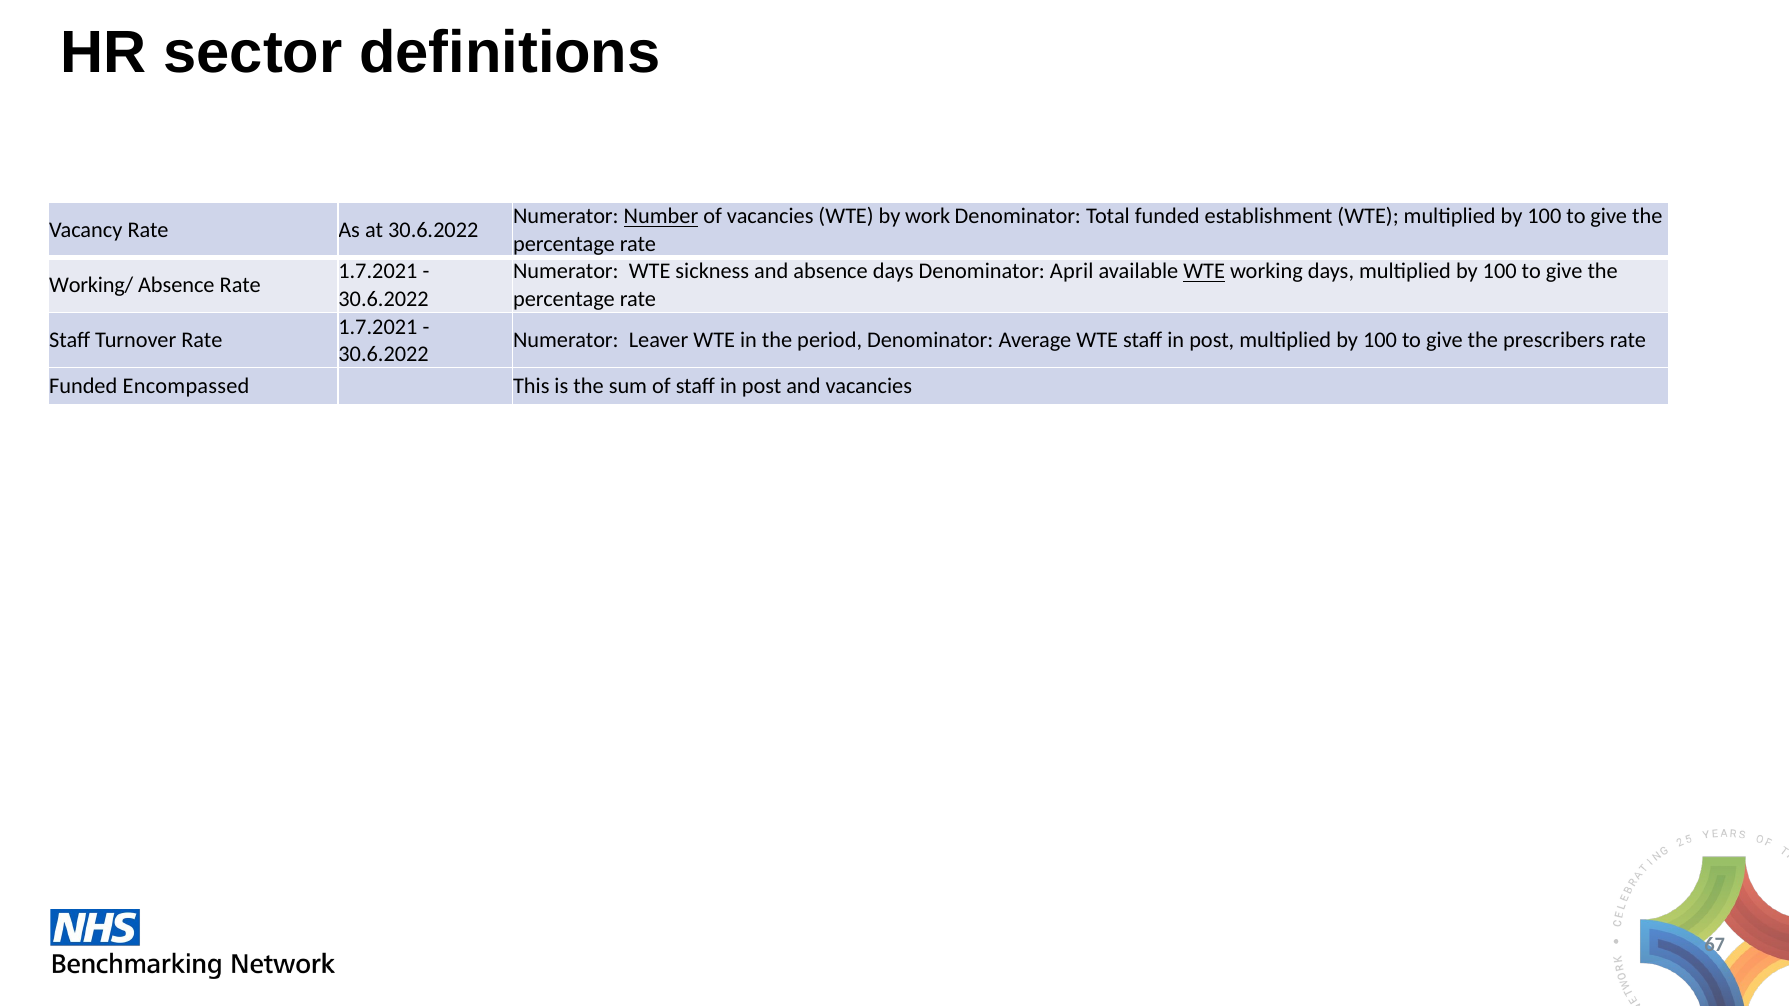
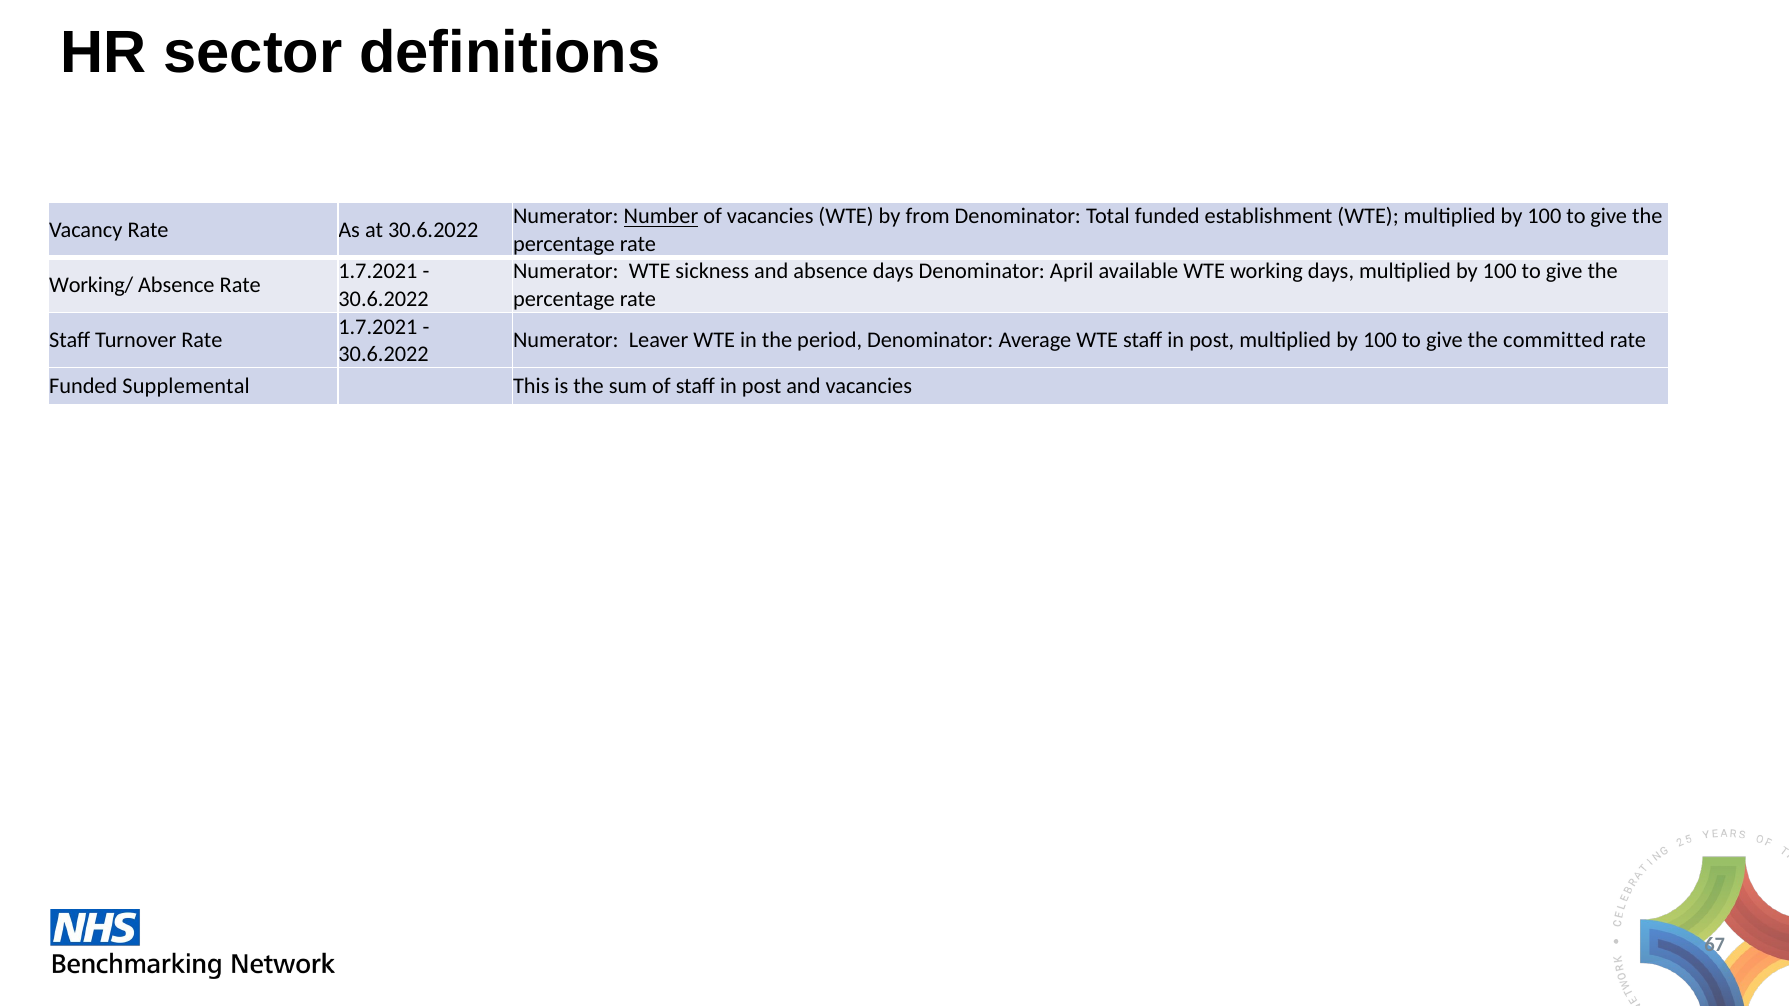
work: work -> from
WTE at (1204, 272) underline: present -> none
prescribers: prescribers -> committed
Encompassed: Encompassed -> Supplemental
